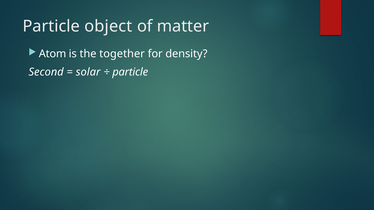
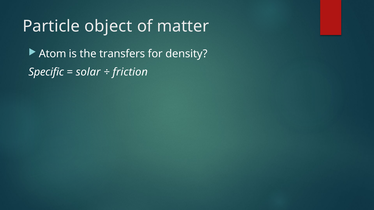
together: together -> transfers
Second: Second -> Specific
particle at (130, 72): particle -> friction
